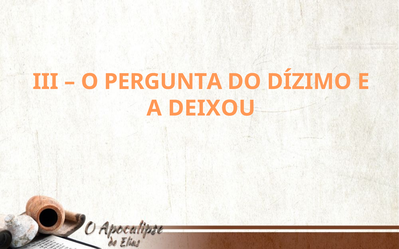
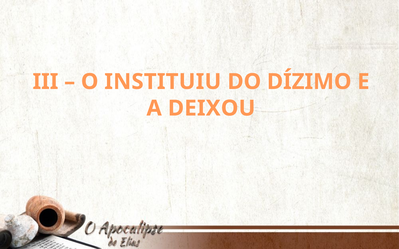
PERGUNTA: PERGUNTA -> INSTITUIU
